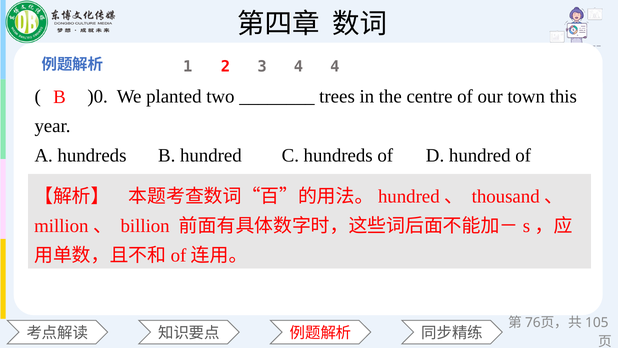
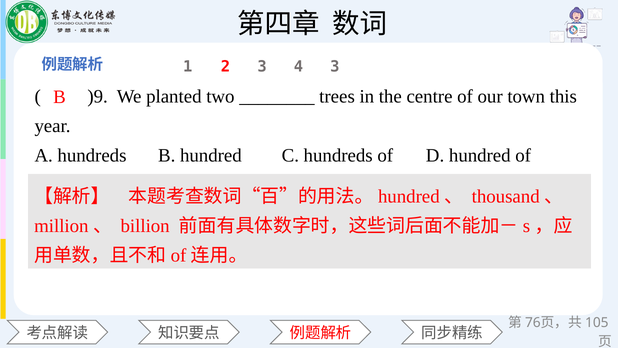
4 4: 4 -> 3
)0: )0 -> )9
